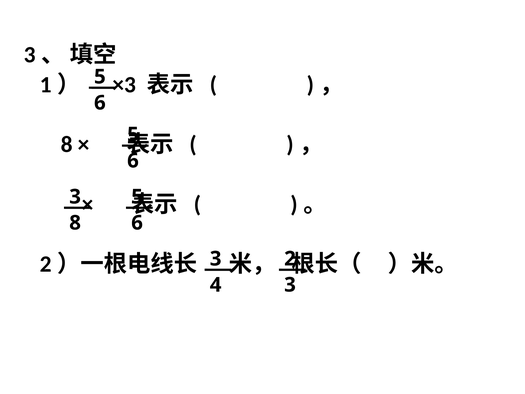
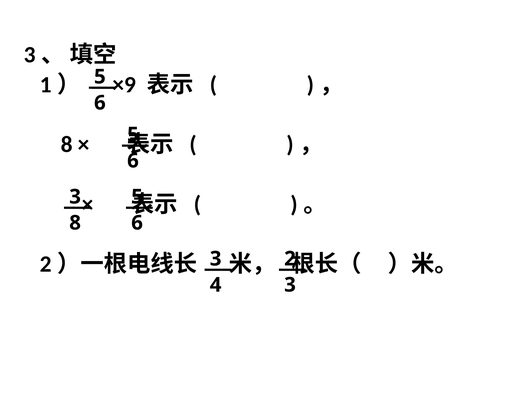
×3: ×3 -> ×9
